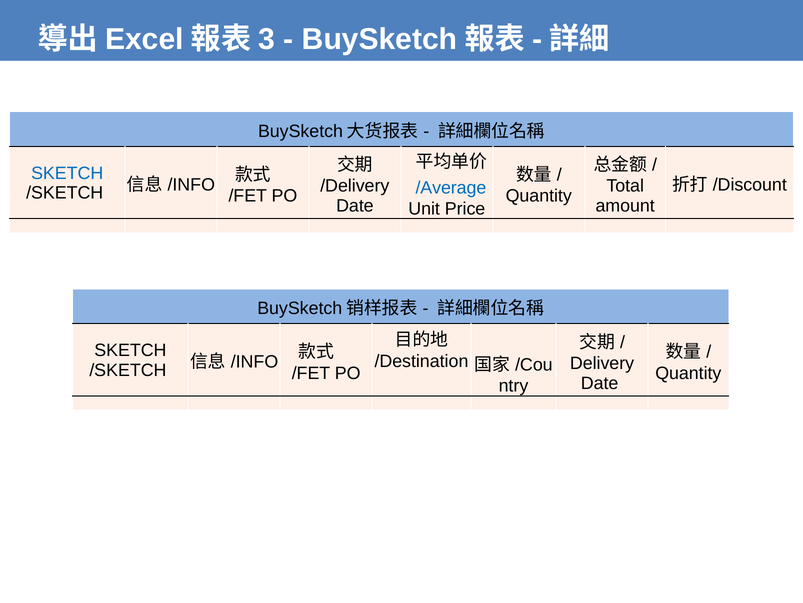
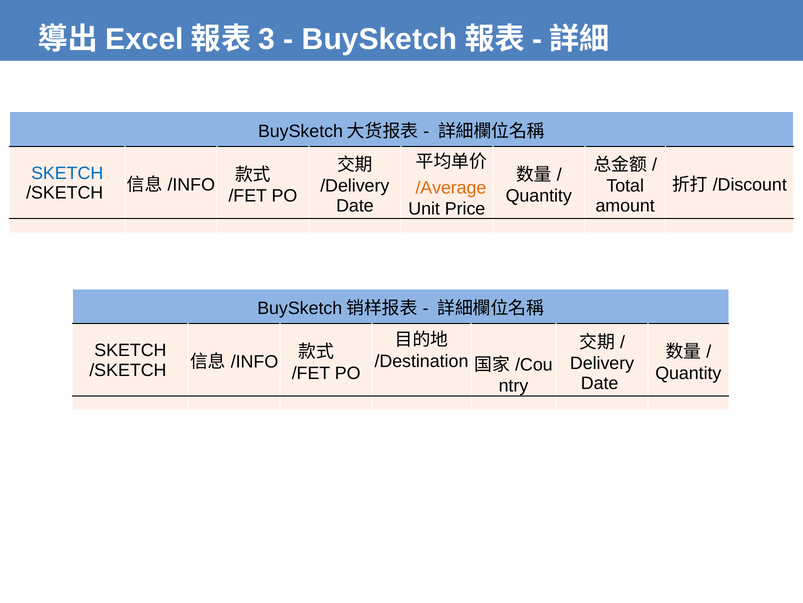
/Average colour: blue -> orange
